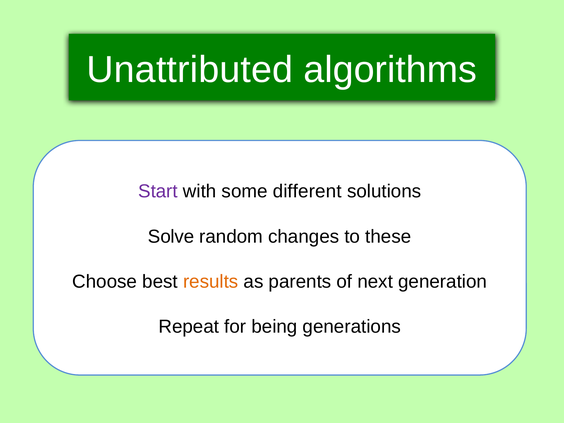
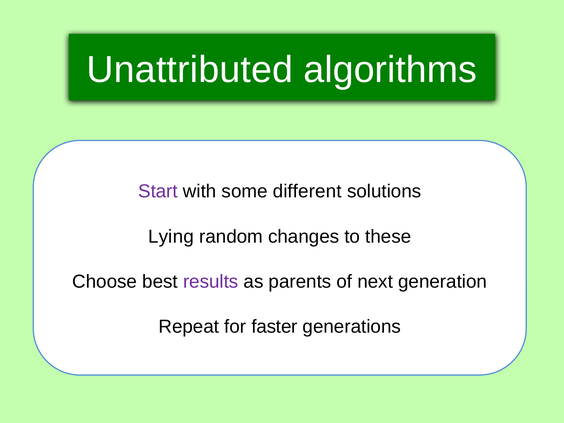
Solve: Solve -> Lying
results colour: orange -> purple
being: being -> faster
